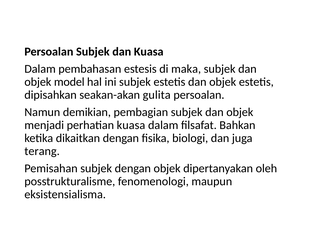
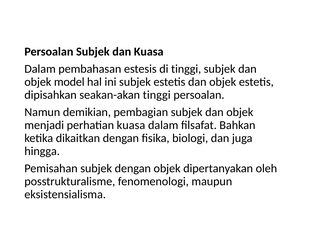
di maka: maka -> tinggi
seakan-akan gulita: gulita -> tinggi
terang: terang -> hingga
